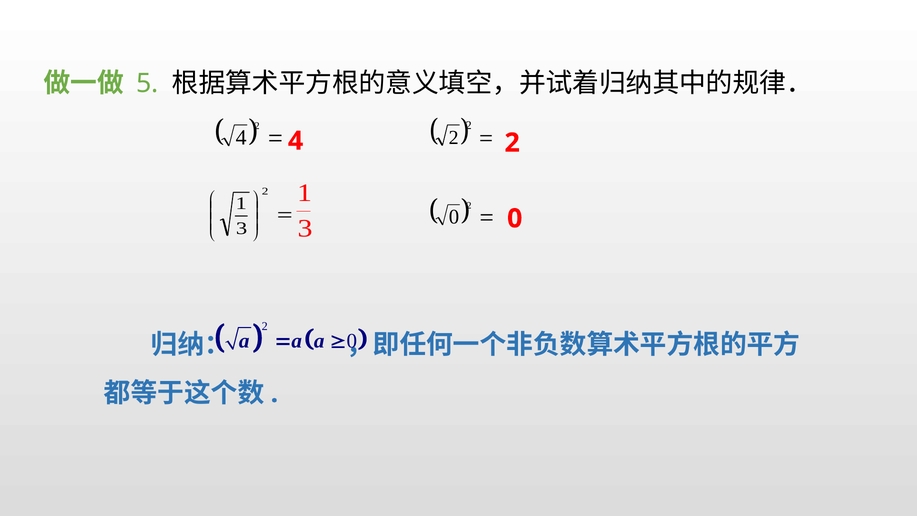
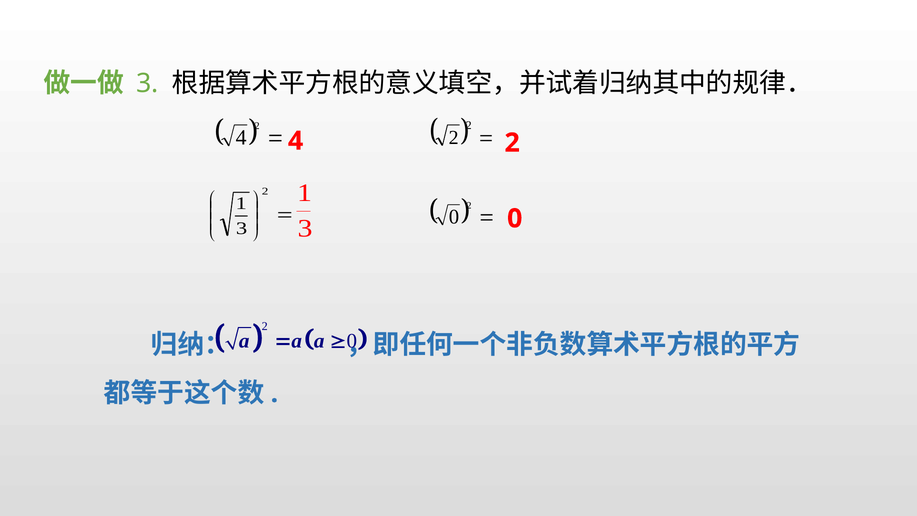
5 at (147, 83): 5 -> 3
